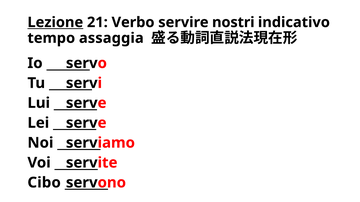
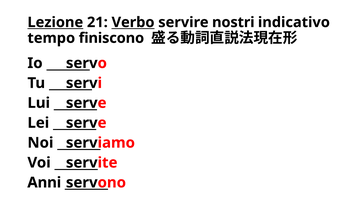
Verbo underline: none -> present
assaggia: assaggia -> finiscono
Cibo: Cibo -> Anni
